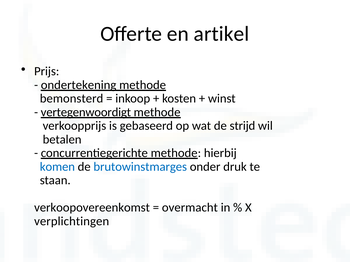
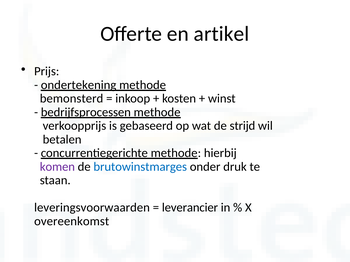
vertegenwoordigt: vertegenwoordigt -> bedrijfsprocessen
komen colour: blue -> purple
verkoopovereenkomst: verkoopovereenkomst -> leveringsvoorwaarden
overmacht: overmacht -> leverancier
verplichtingen: verplichtingen -> overeenkomst
